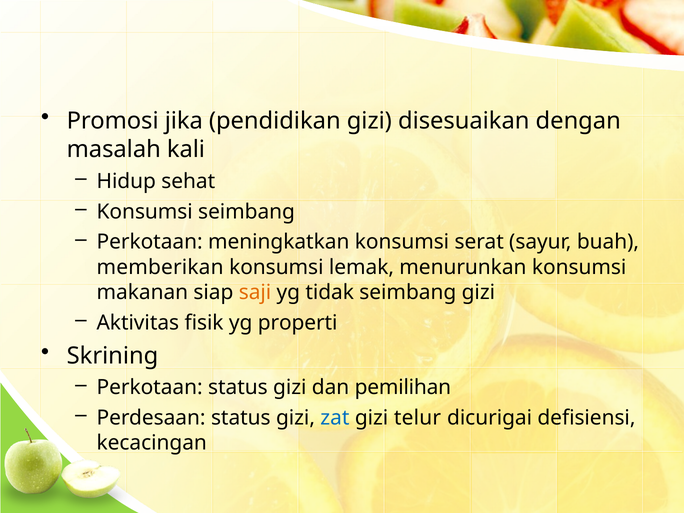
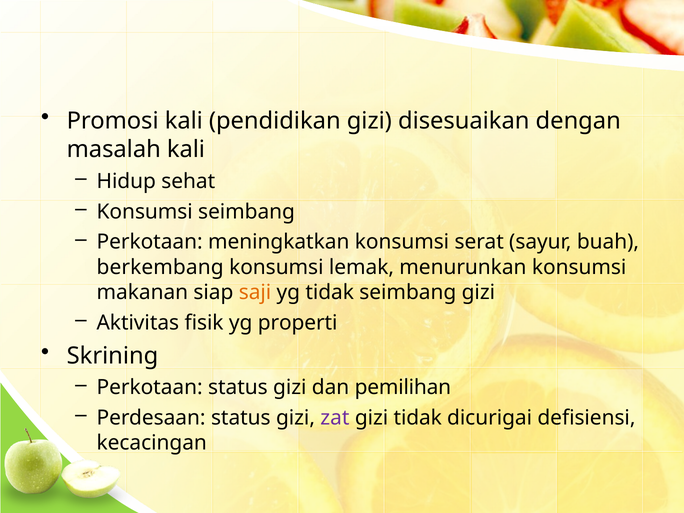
Promosi jika: jika -> kali
memberikan: memberikan -> berkembang
zat colour: blue -> purple
gizi telur: telur -> tidak
